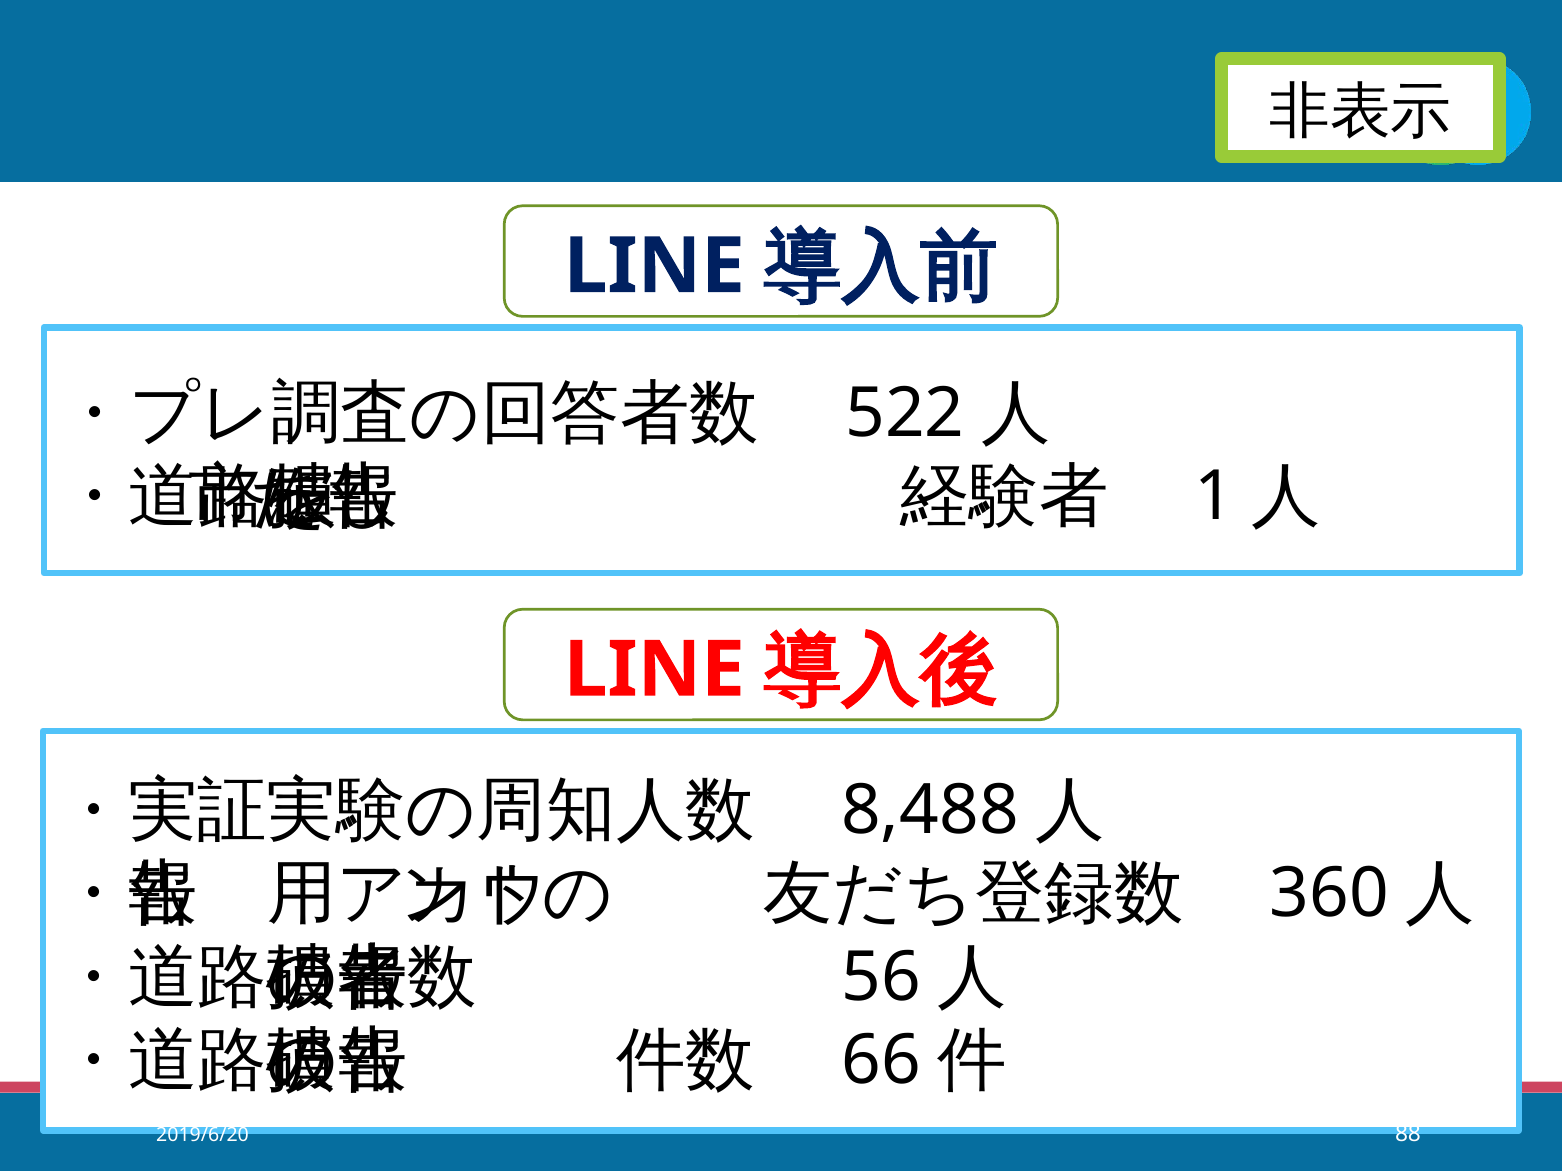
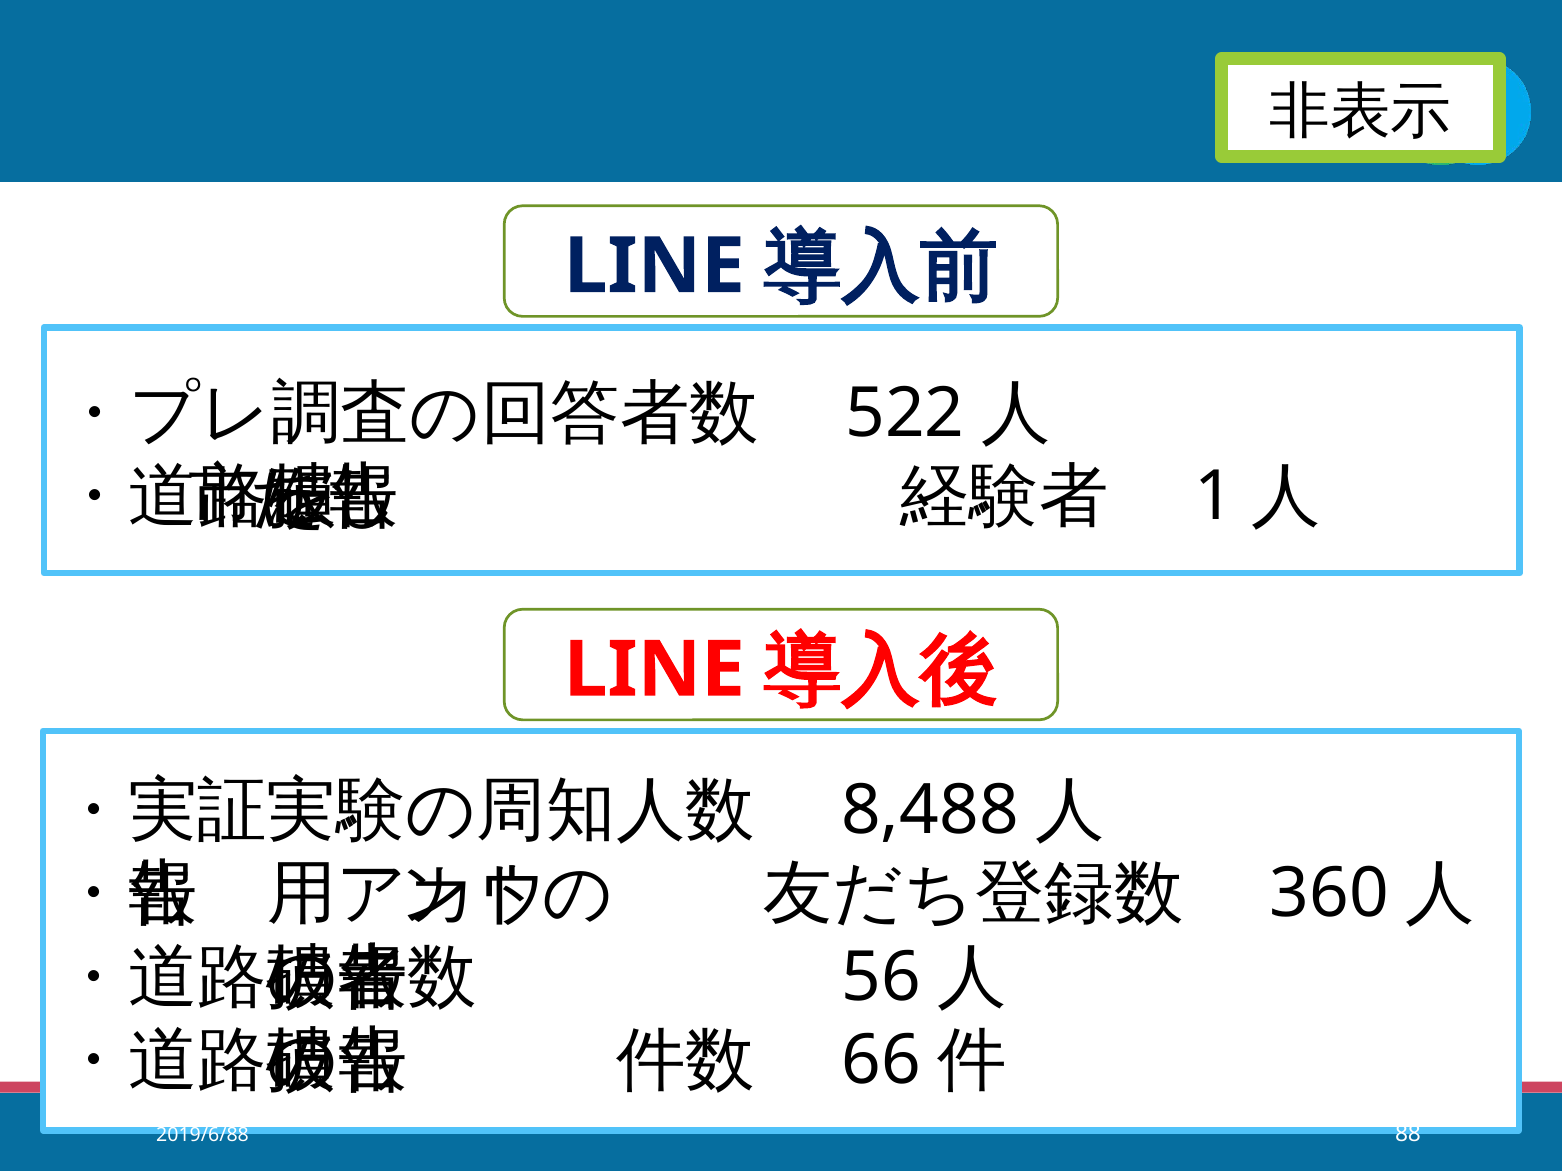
2019/6/20: 2019/6/20 -> 2019/6/88
